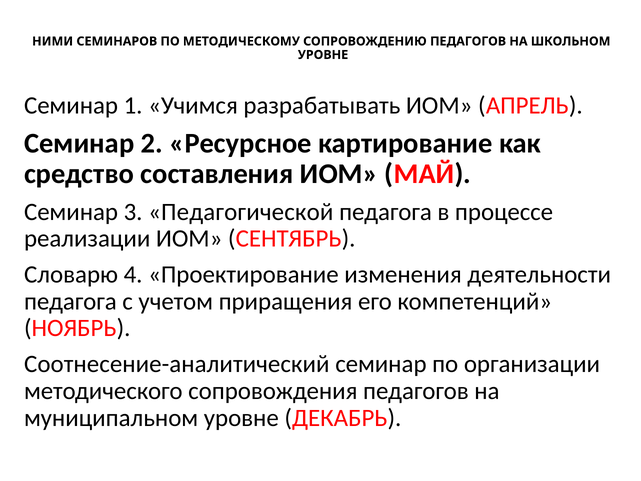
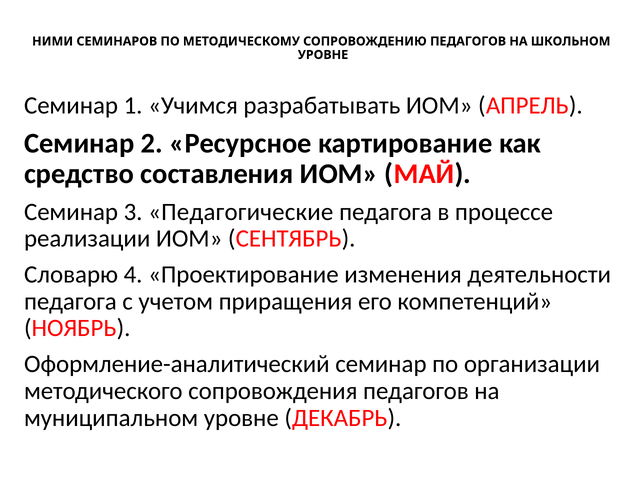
Педагогической: Педагогической -> Педагогические
Соотнесение-аналитический: Соотнесение-аналитический -> Оформление-аналитический
